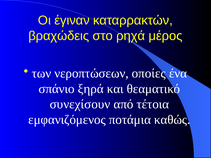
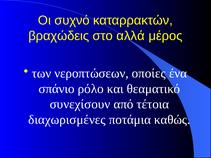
έγιναν: έγιναν -> συχνό
ρηχά: ρηχά -> αλλά
ξηρά: ξηρά -> ρόλο
εμφανιζόμενος: εμφανιζόμενος -> διαχωρισμένες
